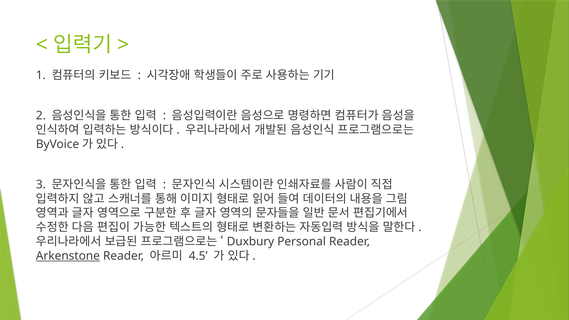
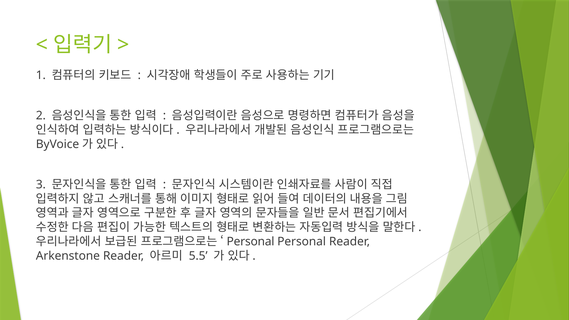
Duxbury at (251, 242): Duxbury -> Personal
Arkenstone underline: present -> none
4.5: 4.5 -> 5.5
